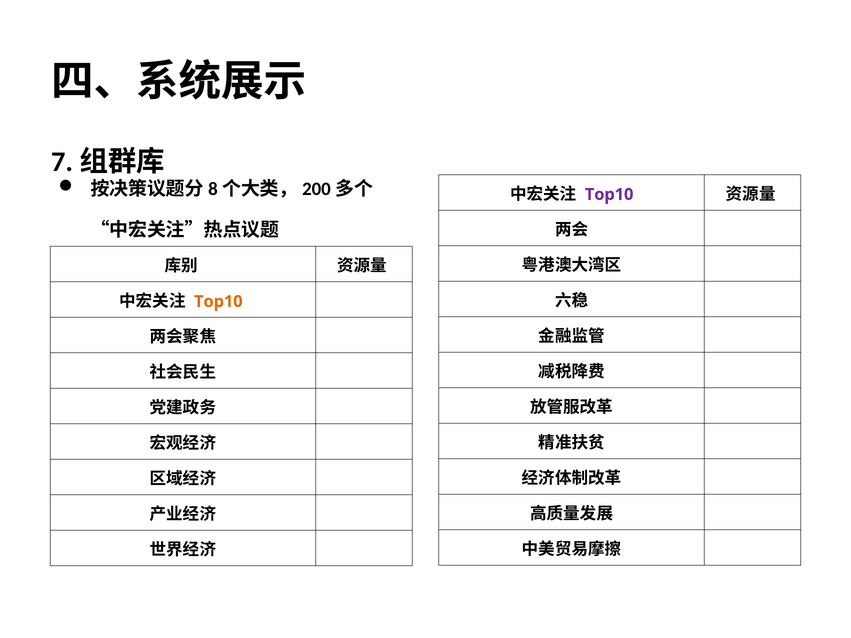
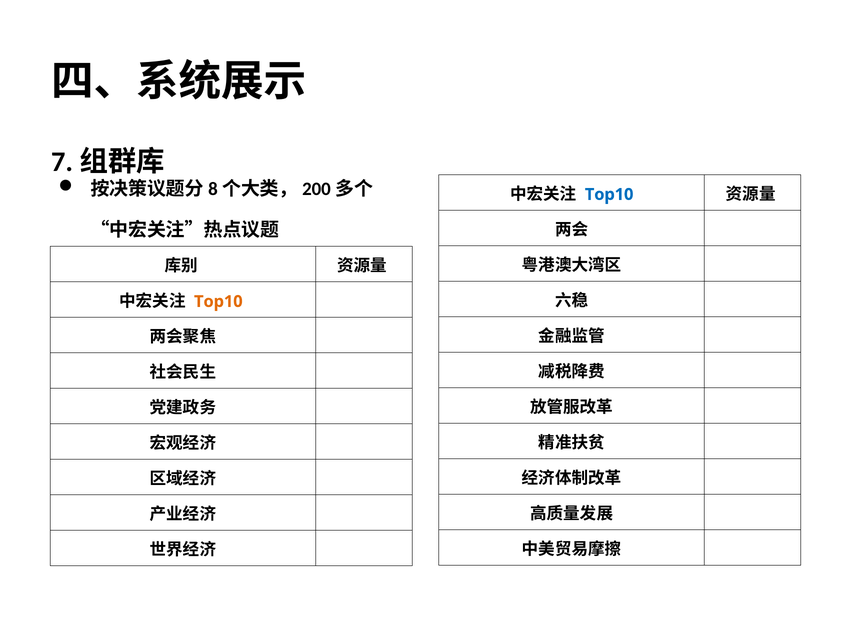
Top10 at (609, 195) colour: purple -> blue
